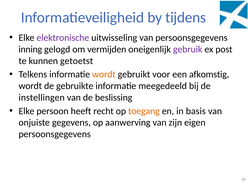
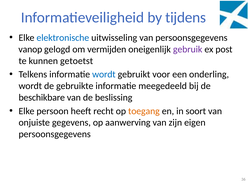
elektronische colour: purple -> blue
inning: inning -> vanop
wordt at (104, 74) colour: orange -> blue
afkomstig: afkomstig -> onderling
instellingen: instellingen -> beschikbare
basis: basis -> soort
